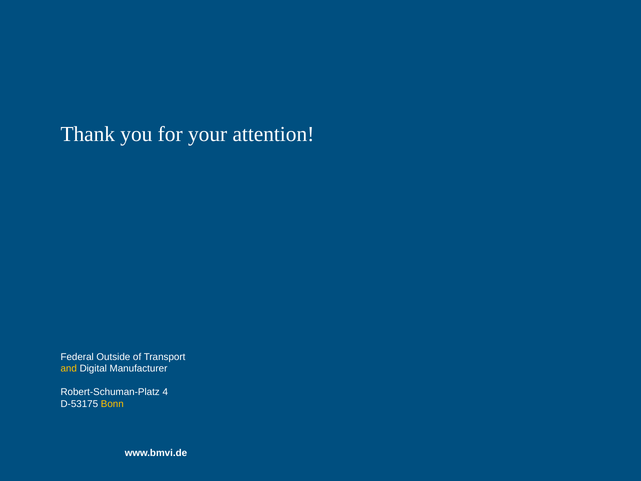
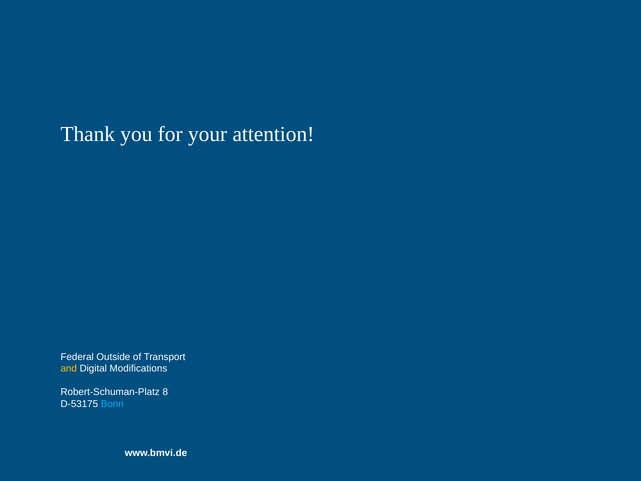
Manufacturer: Manufacturer -> Modifications
4: 4 -> 8
Bonn colour: yellow -> light blue
